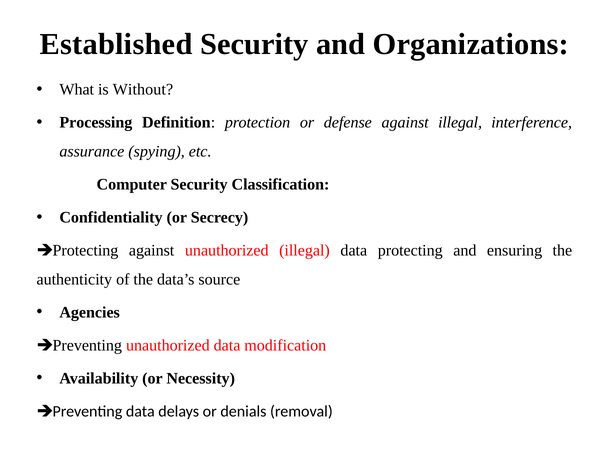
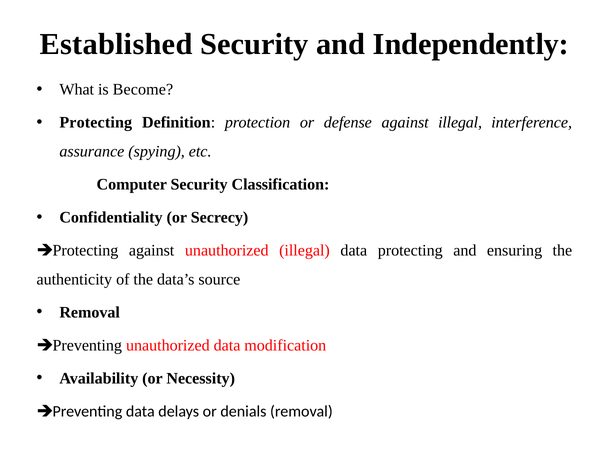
Organizations: Organizations -> Independently
Without: Without -> Become
Processing at (96, 122): Processing -> Protecting
Agencies at (90, 312): Agencies -> Removal
